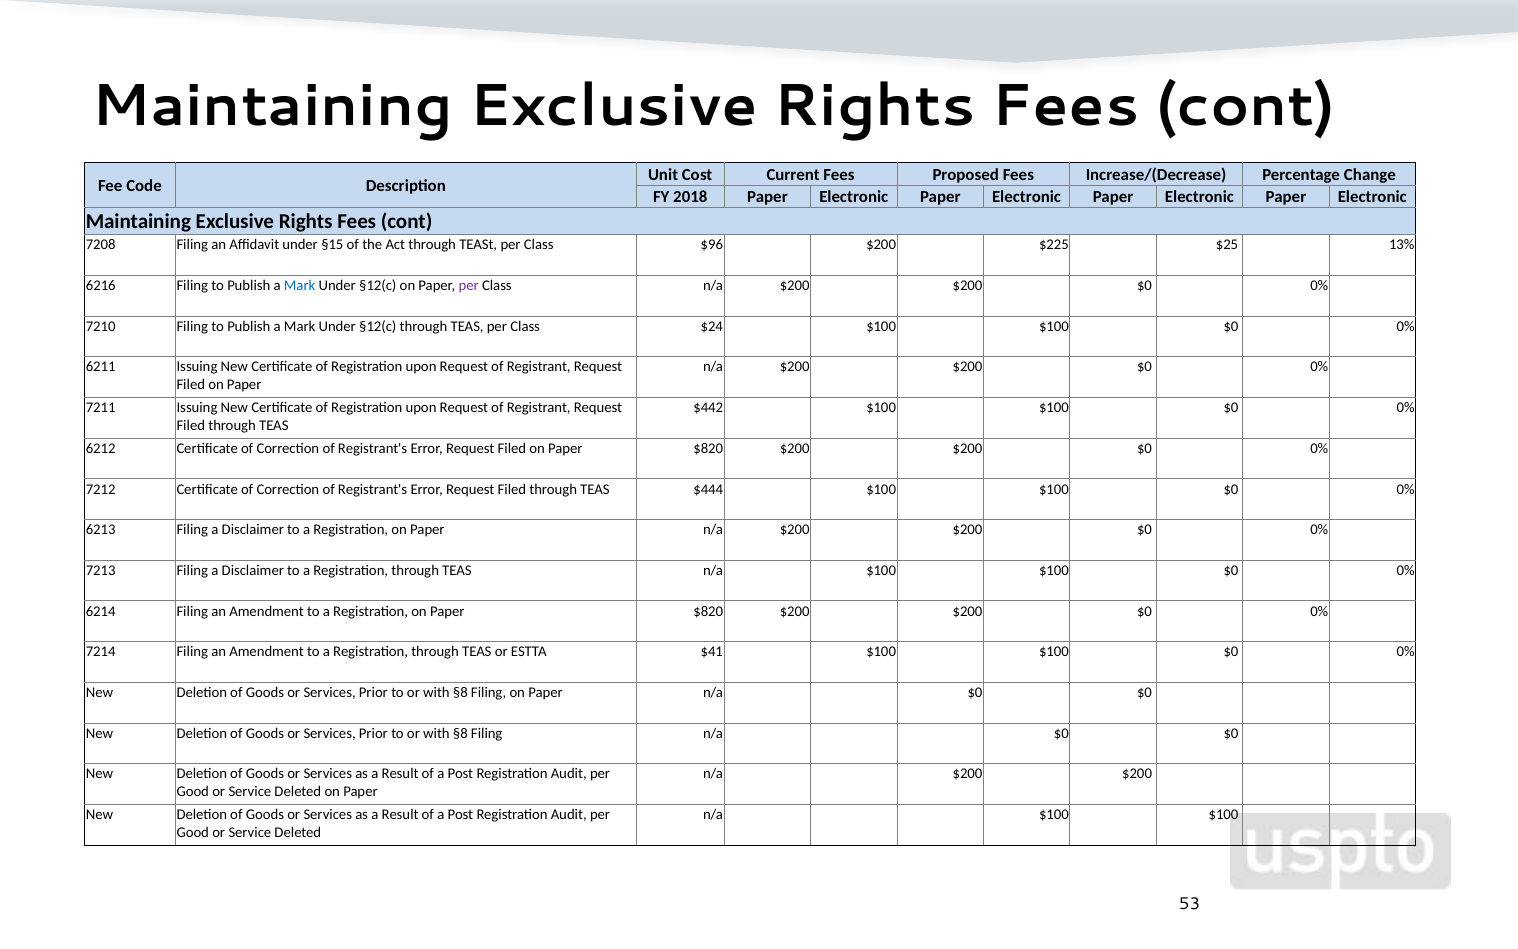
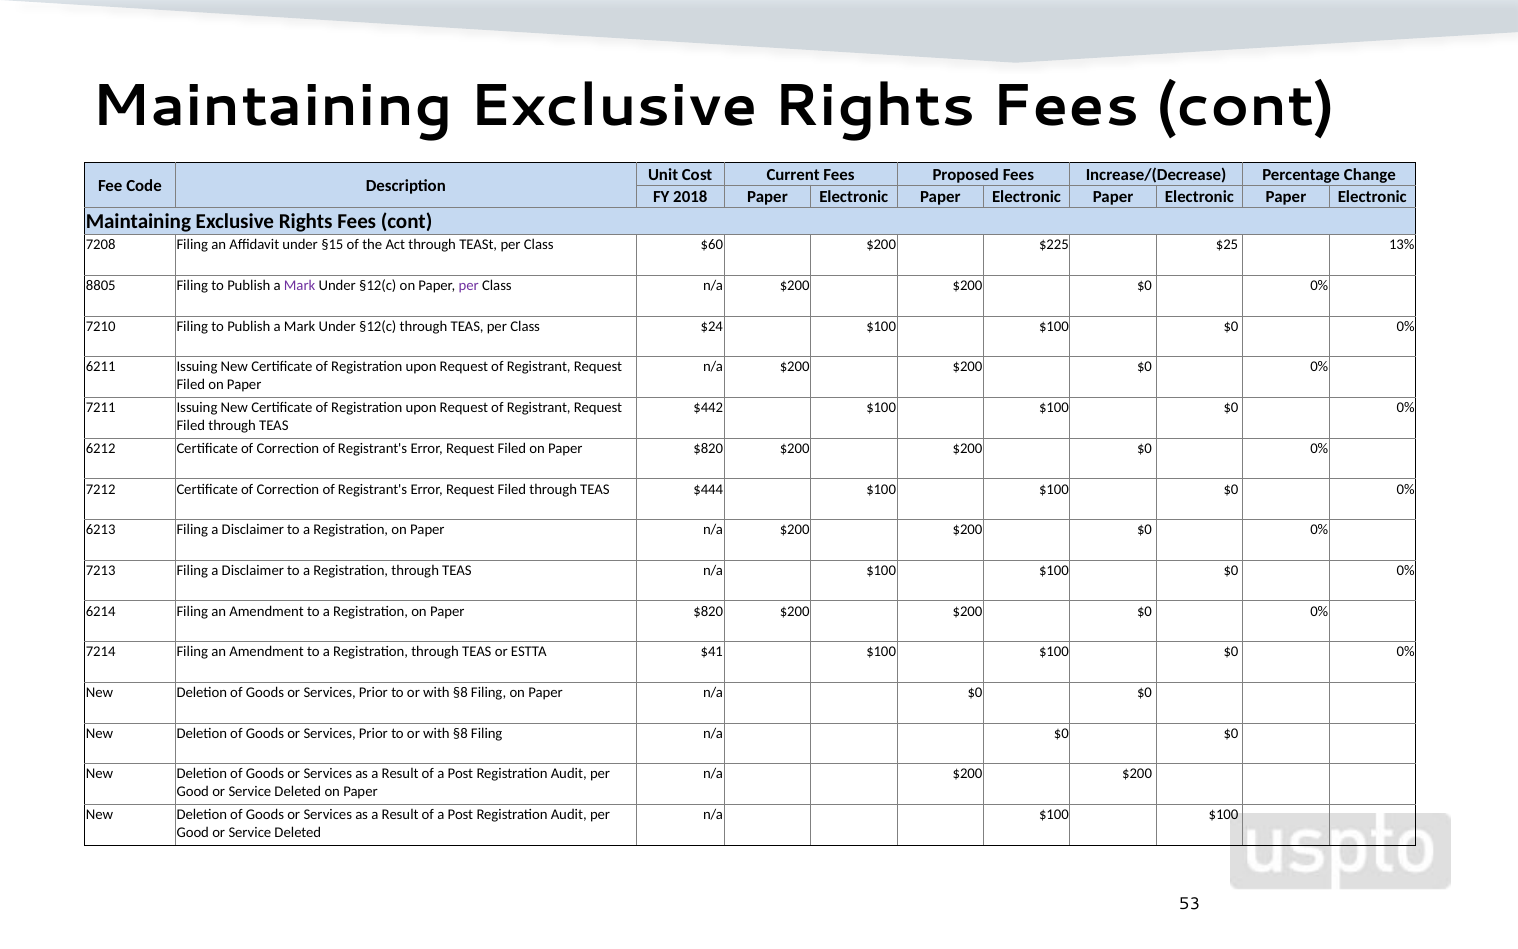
$96: $96 -> $60
6216: 6216 -> 8805
Mark at (300, 286) colour: blue -> purple
